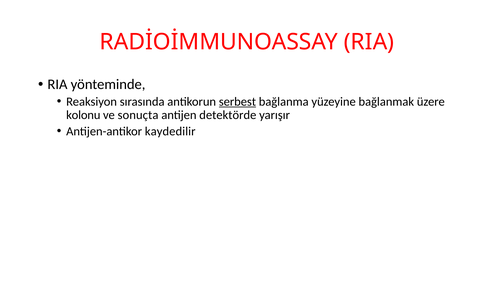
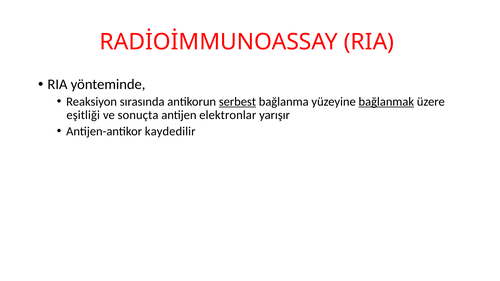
bağlanmak underline: none -> present
kolonu: kolonu -> eşitliği
detektörde: detektörde -> elektronlar
